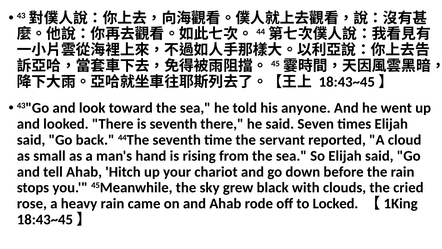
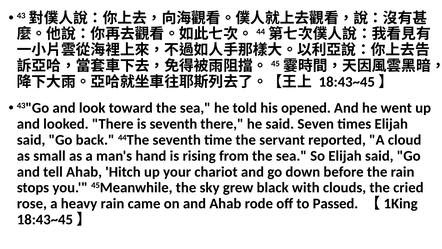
anyone: anyone -> opened
Locked: Locked -> Passed
